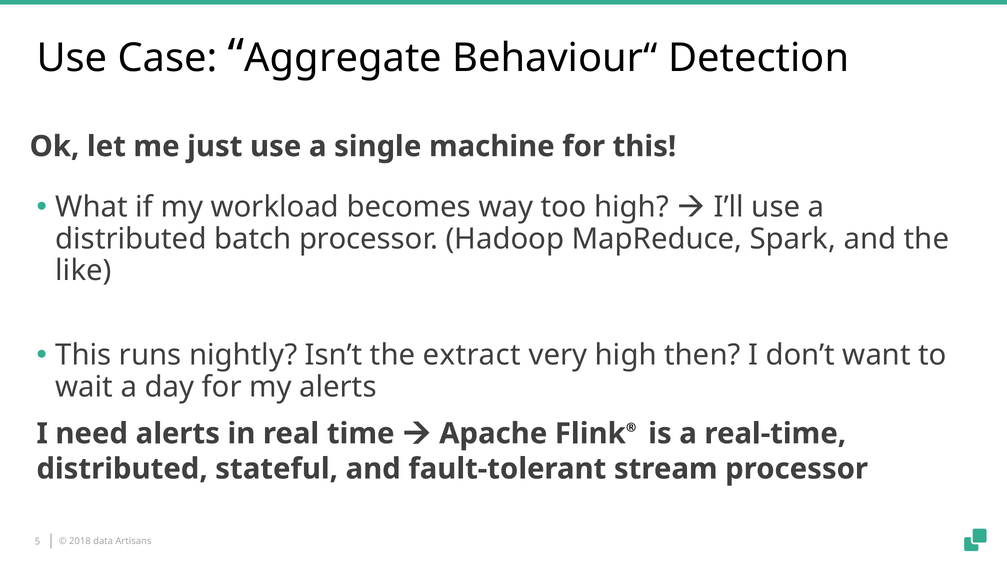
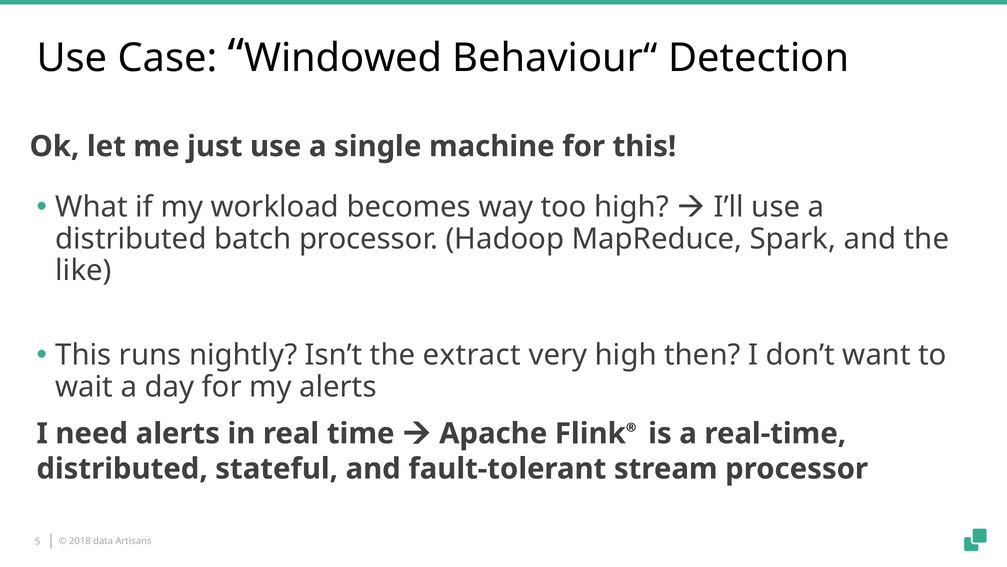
Aggregate: Aggregate -> Windowed
